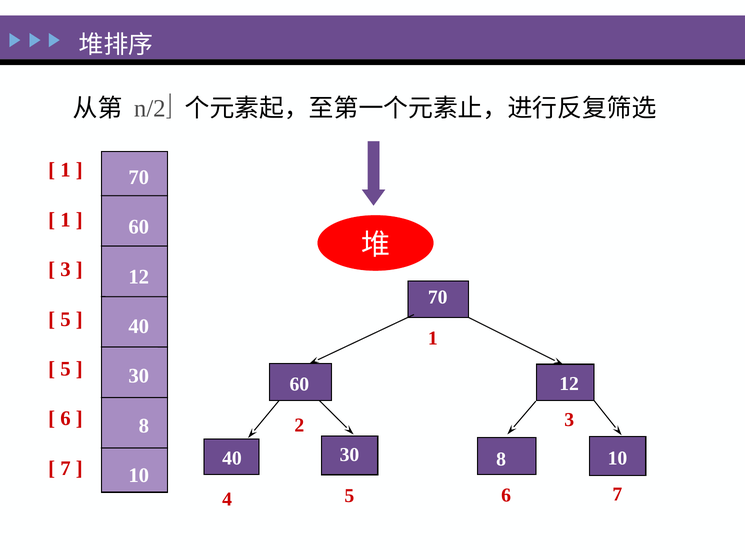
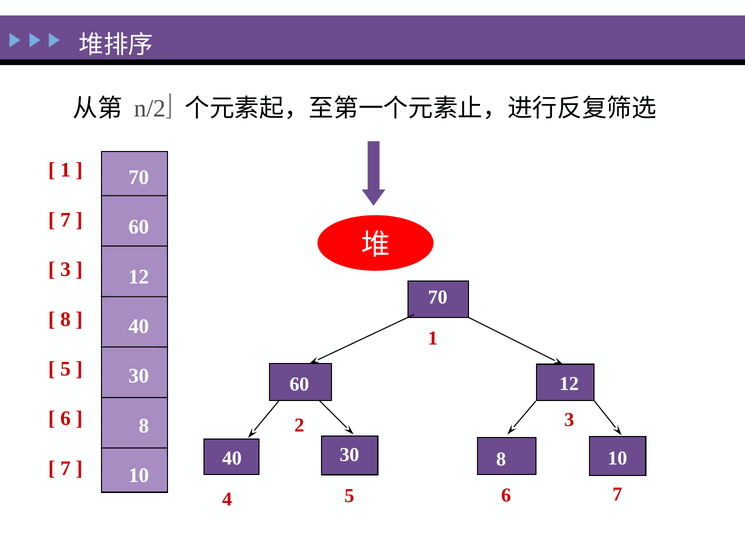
1 at (65, 220): 1 -> 7
5 at (65, 319): 5 -> 8
